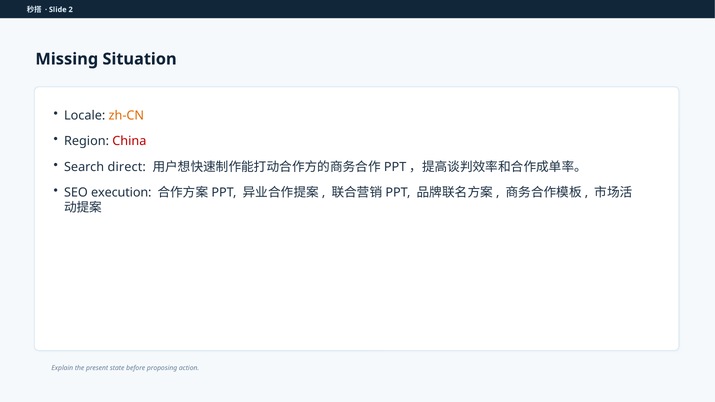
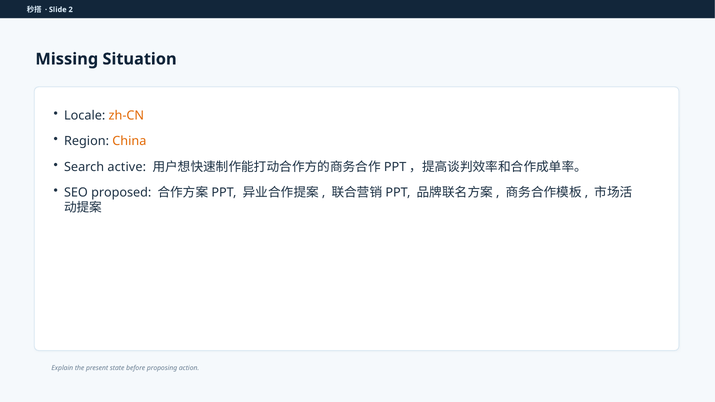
China colour: red -> orange
direct: direct -> active
execution: execution -> proposed
